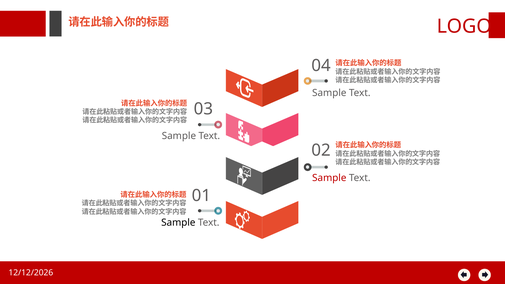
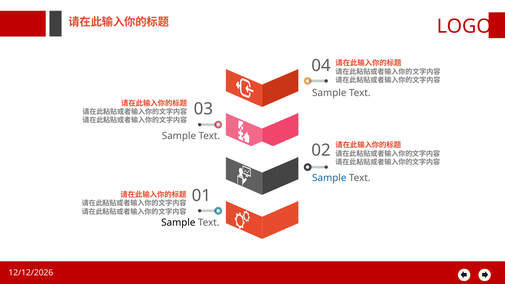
Sample at (329, 178) colour: red -> blue
